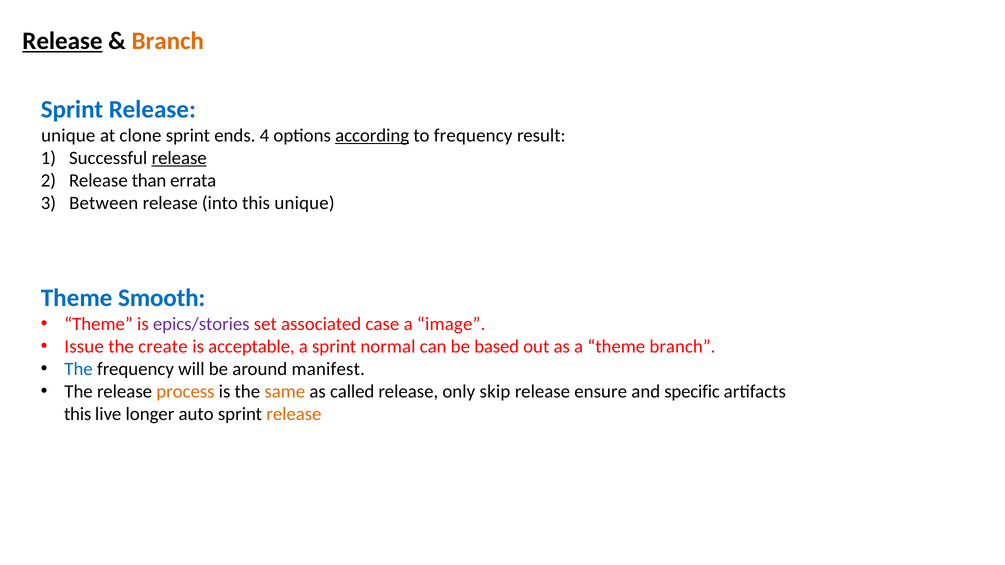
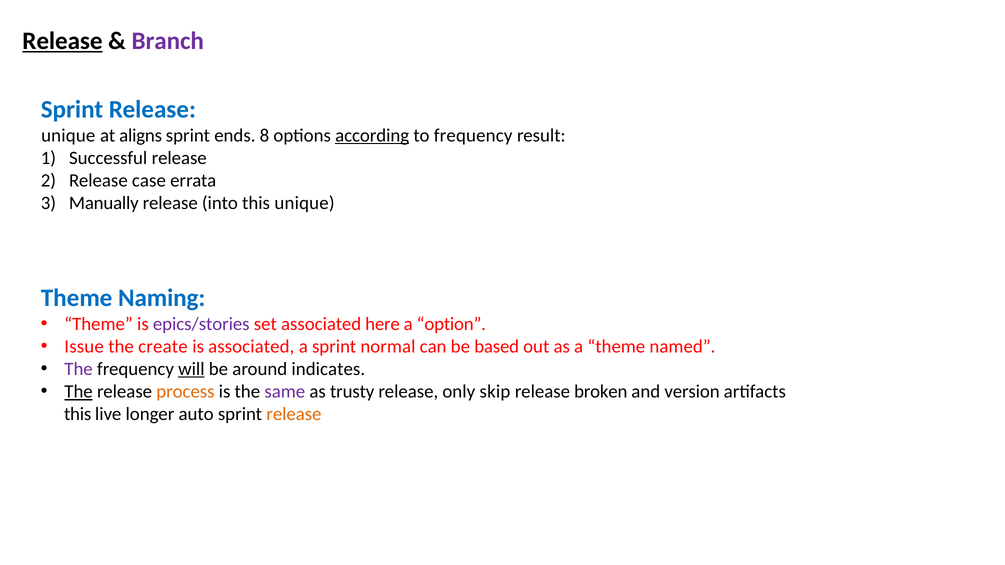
Branch at (168, 41) colour: orange -> purple
clone: clone -> aligns
4: 4 -> 8
release at (179, 158) underline: present -> none
than: than -> case
Between: Between -> Manually
Smooth: Smooth -> Naming
case: case -> here
image: image -> option
is acceptable: acceptable -> associated
theme branch: branch -> named
The at (79, 369) colour: blue -> purple
will underline: none -> present
manifest: manifest -> indicates
The at (79, 392) underline: none -> present
same colour: orange -> purple
called: called -> trusty
ensure: ensure -> broken
specific: specific -> version
